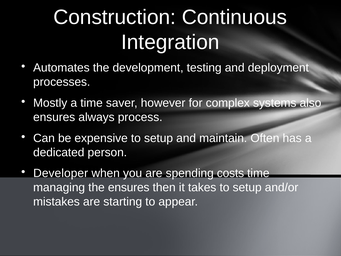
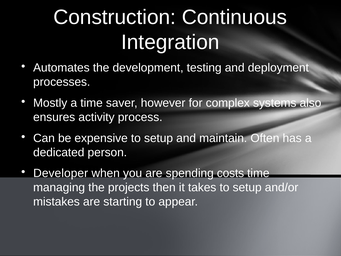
always: always -> activity
the ensures: ensures -> projects
